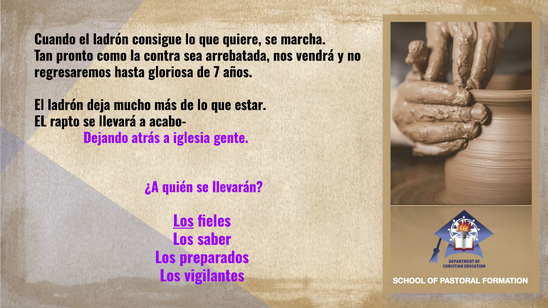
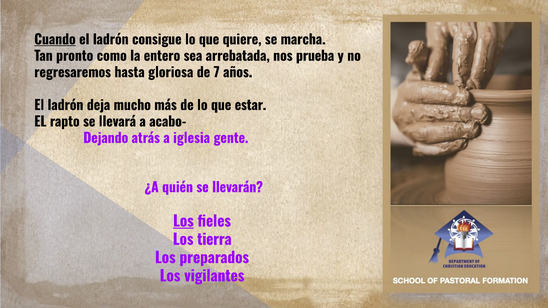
Cuando underline: none -> present
contra: contra -> entero
vendrá: vendrá -> prueba
saber: saber -> tierra
